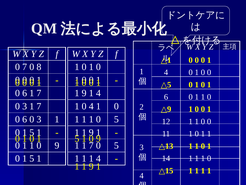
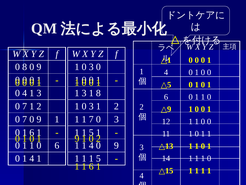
0 7: 7 -> 8
8 at (39, 67): 8 -> 9
1 at (91, 67): 1 -> 3
6 at (25, 93): 6 -> 4
7 at (39, 93): 7 -> 3
9 at (84, 93): 9 -> 3
4 at (98, 93): 4 -> 8
3 at (25, 106): 3 -> 7
7 at (39, 106): 7 -> 2
4 at (91, 106): 4 -> 3
0 at (116, 106): 0 -> 2
6 at (25, 119): 6 -> 7
3 at (39, 119): 3 -> 9
1 at (91, 119): 1 -> 7
5 at (116, 119): 5 -> 3
5 at (32, 132): 5 -> 6
9 at (91, 132): 9 -> 5
5 at (77, 138): 5 -> 9
9 at (98, 138): 9 -> 2
9 at (57, 145): 9 -> 6
1 1 7: 7 -> 4
5 at (116, 145): 5 -> 9
5 at (32, 158): 5 -> 4
1 1 1 4: 4 -> 5
9 at (91, 166): 9 -> 6
